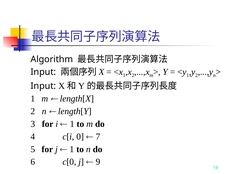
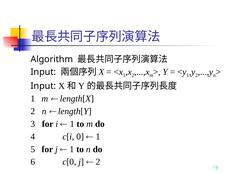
7 at (98, 137): 7 -> 1
9 at (98, 162): 9 -> 2
